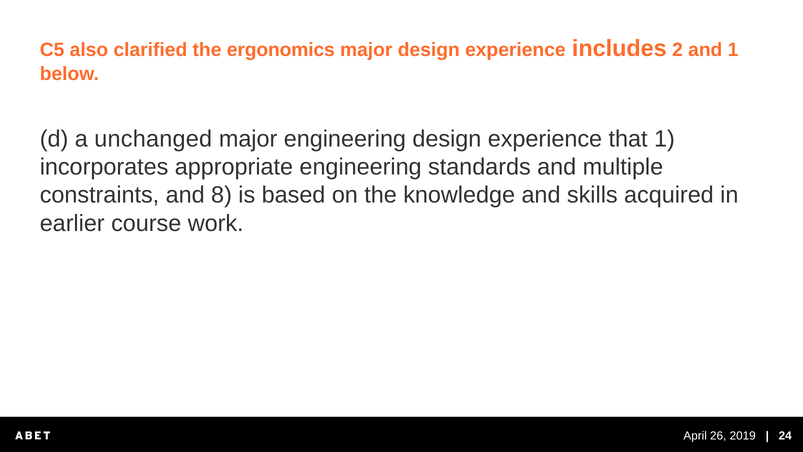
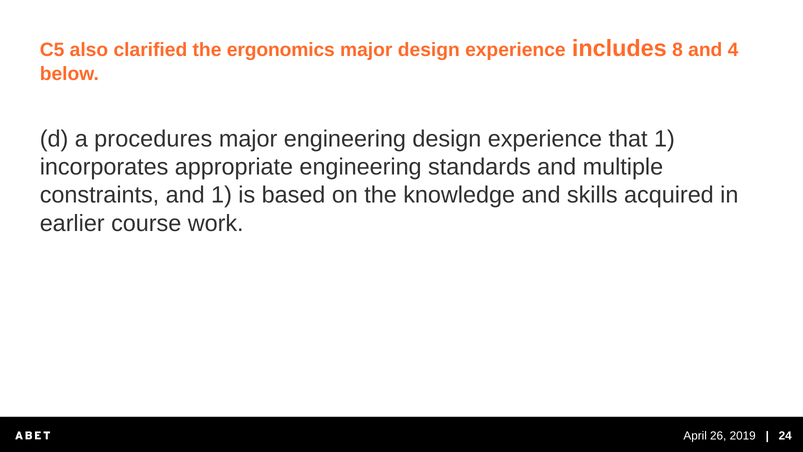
2: 2 -> 8
and 1: 1 -> 4
unchanged: unchanged -> procedures
and 8: 8 -> 1
